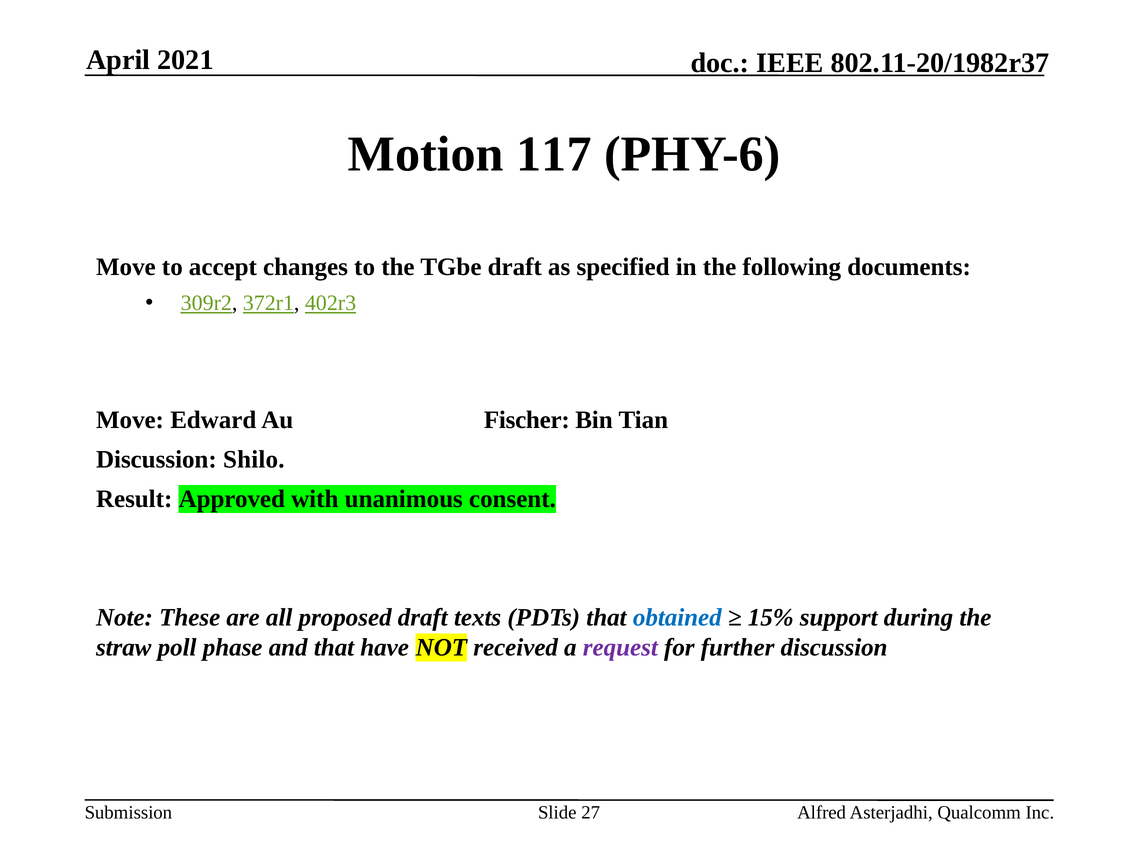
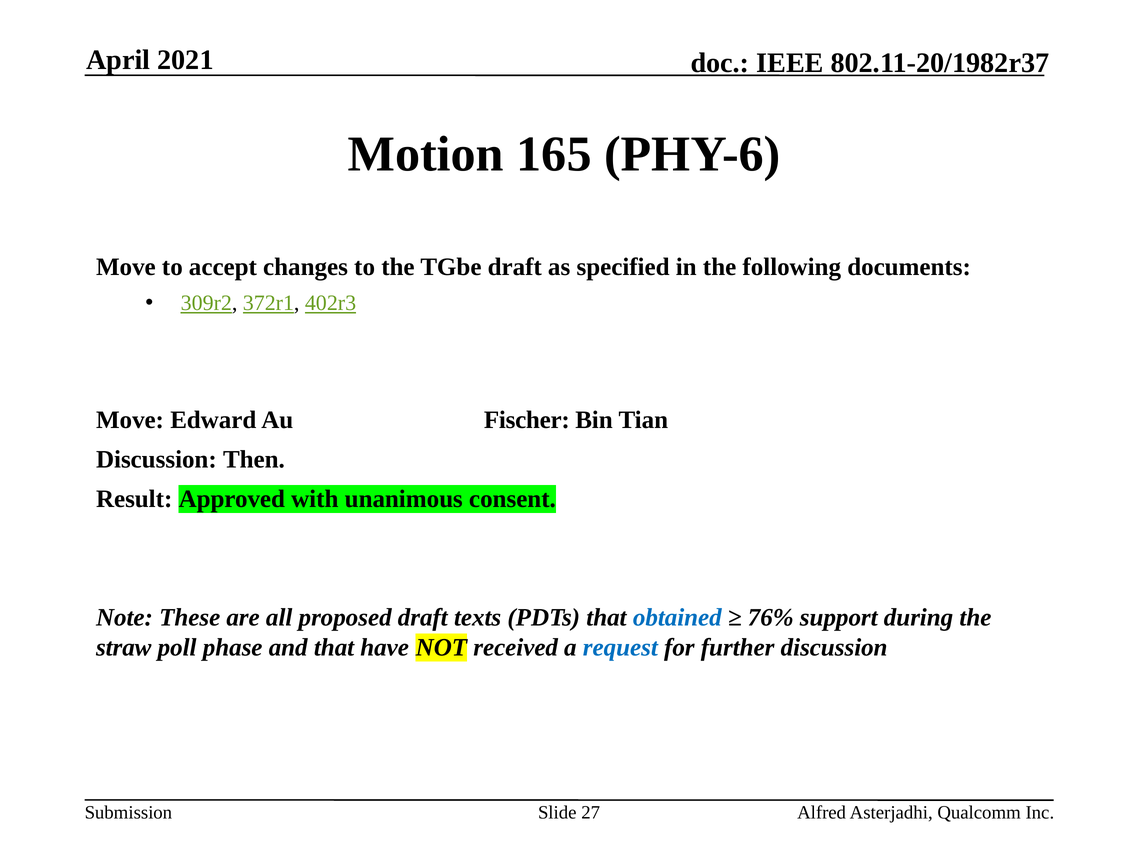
117: 117 -> 165
Shilo: Shilo -> Then
15%: 15% -> 76%
request colour: purple -> blue
